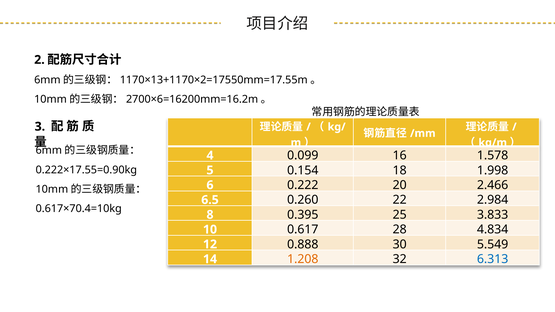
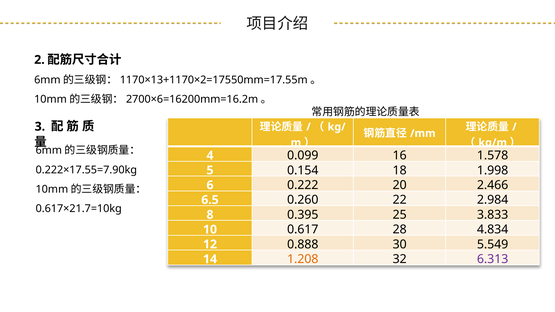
0.222×17.55=0.90kg: 0.222×17.55=0.90kg -> 0.222×17.55=7.90kg
0.617×70.4=10kg: 0.617×70.4=10kg -> 0.617×21.7=10kg
6.313 colour: blue -> purple
